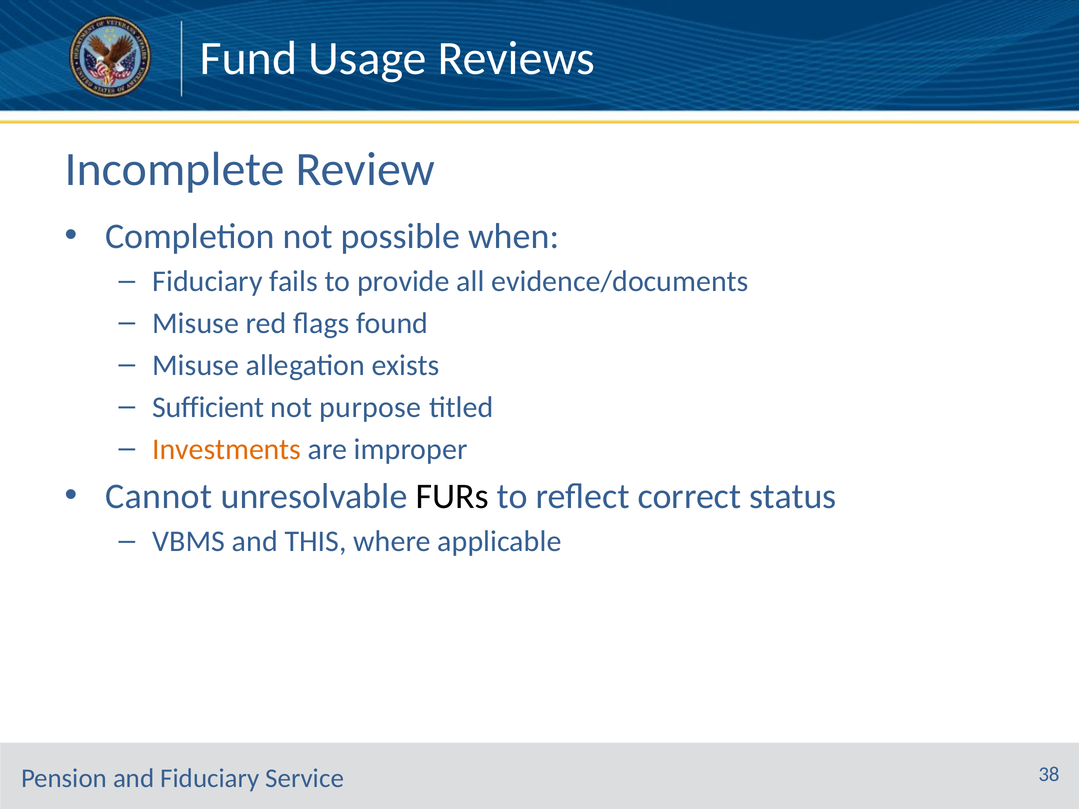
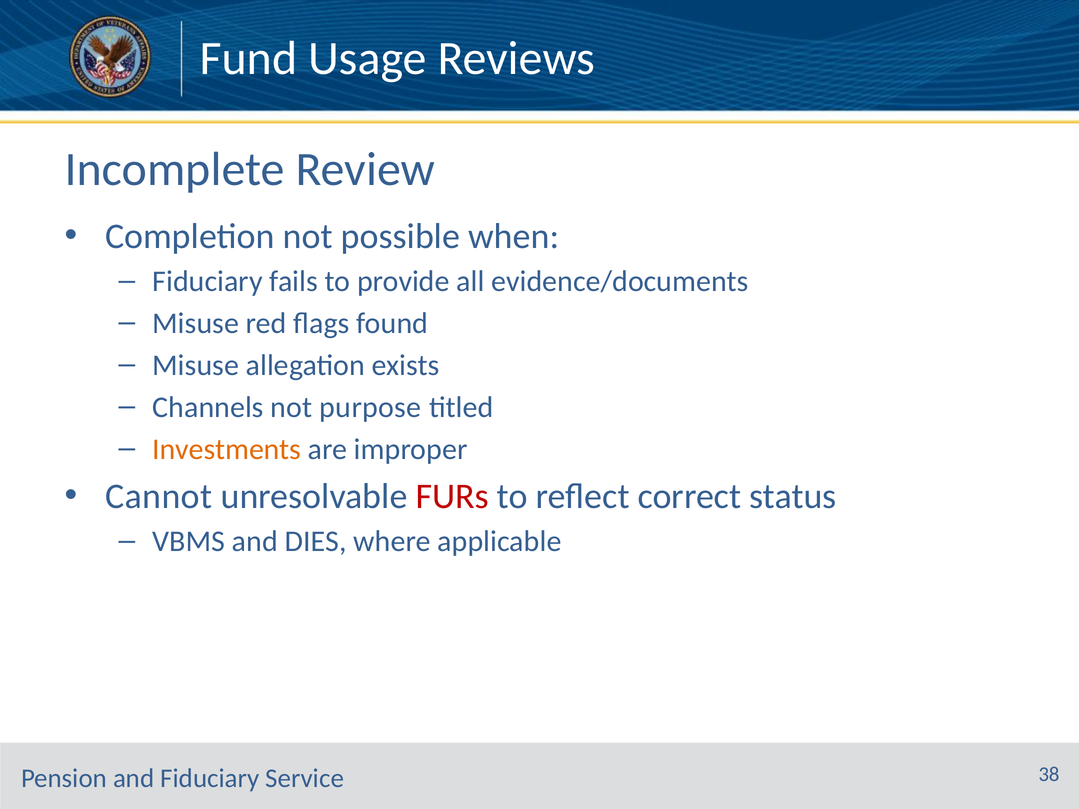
Sufficient: Sufficient -> Channels
FURs colour: black -> red
THIS: THIS -> DIES
